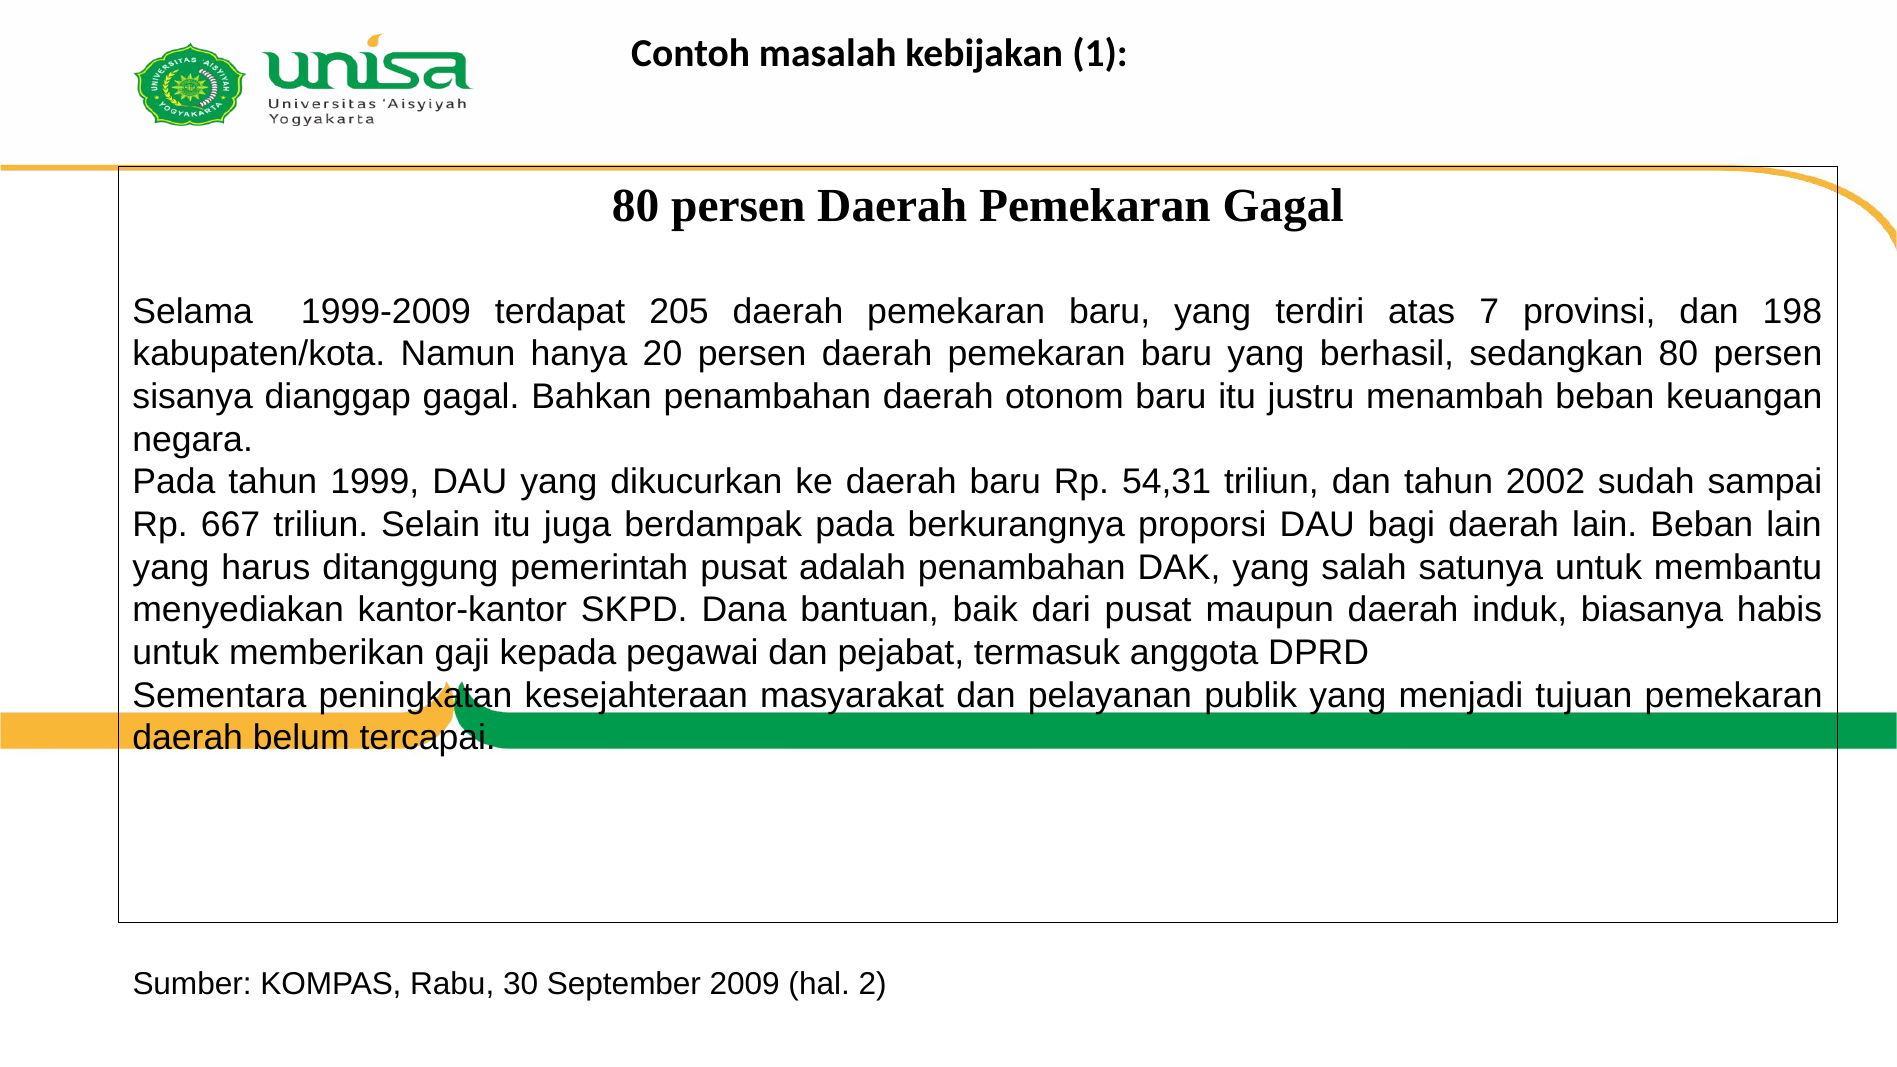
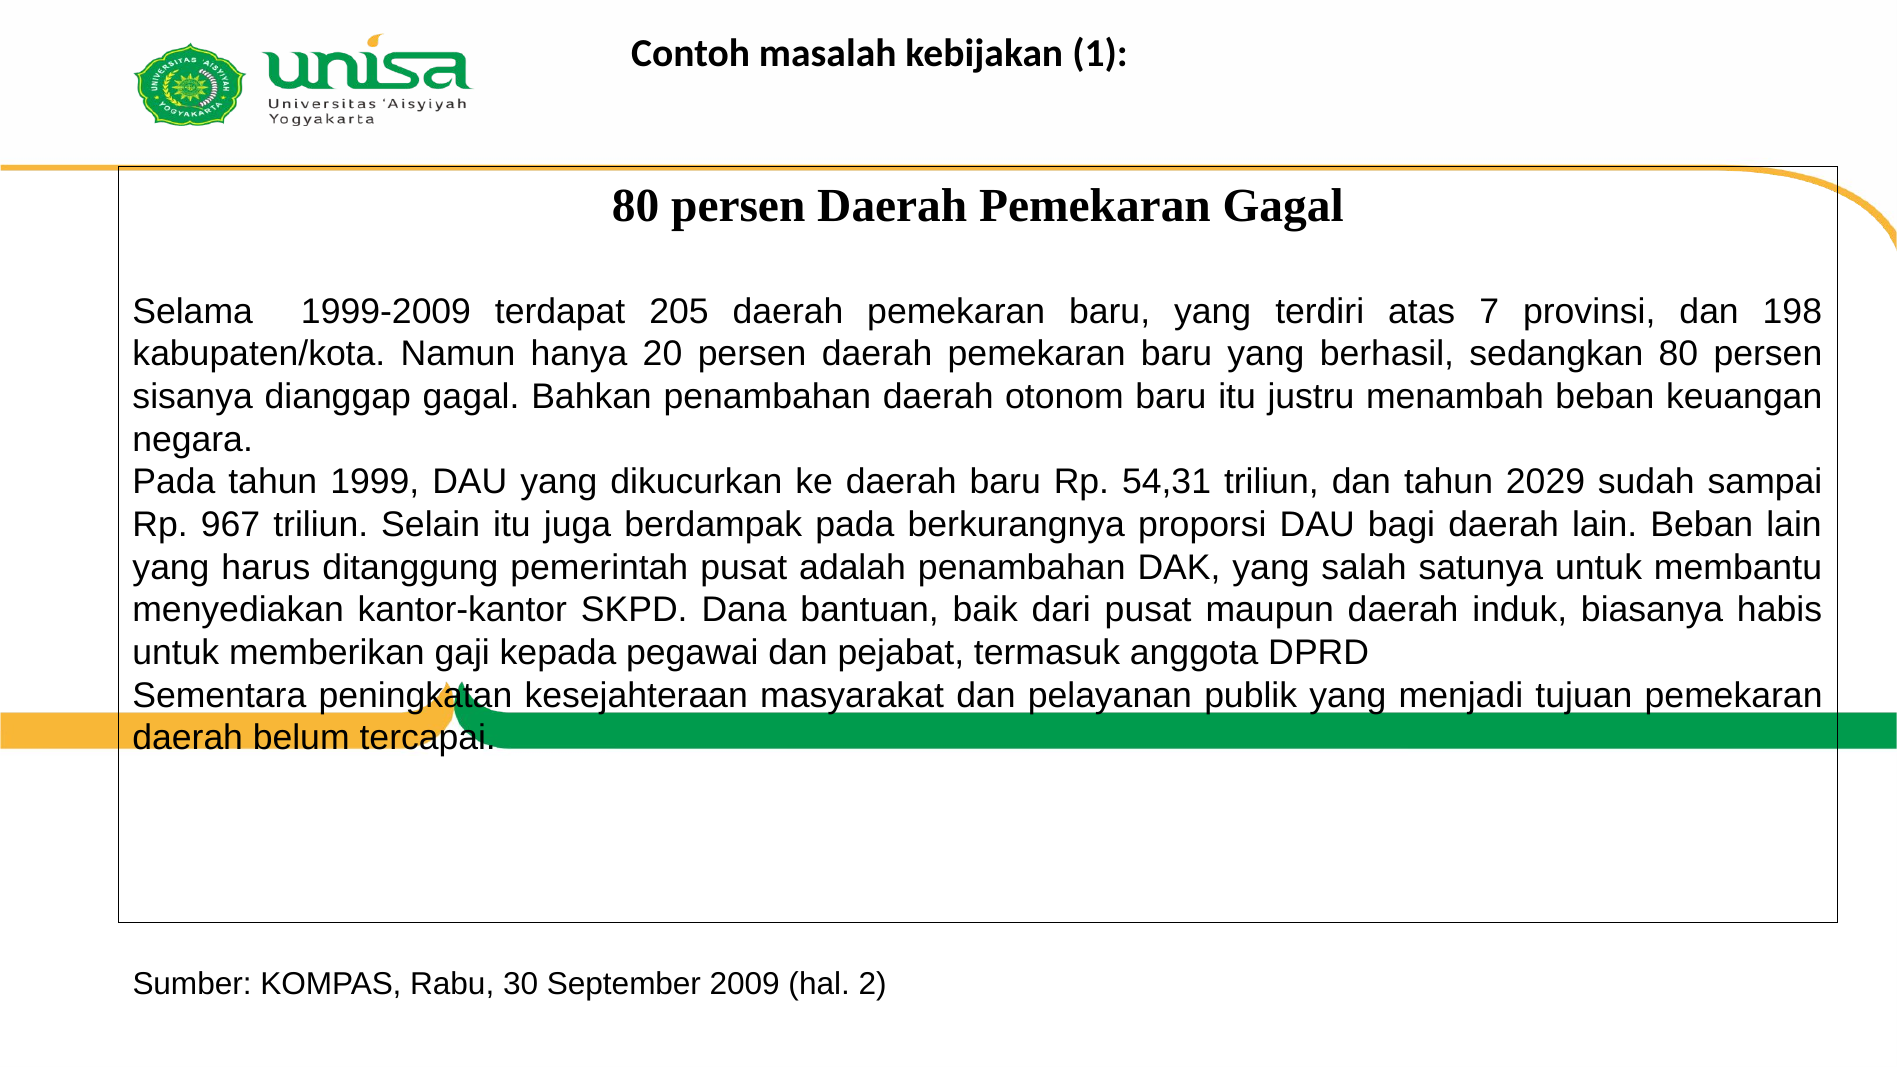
2002: 2002 -> 2029
667: 667 -> 967
